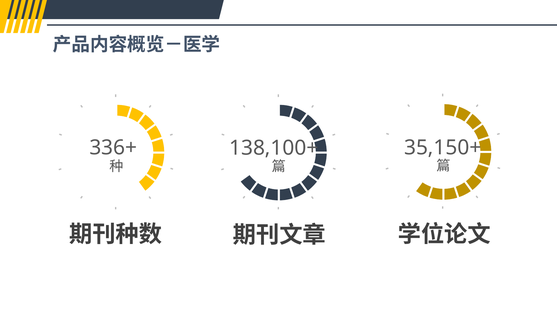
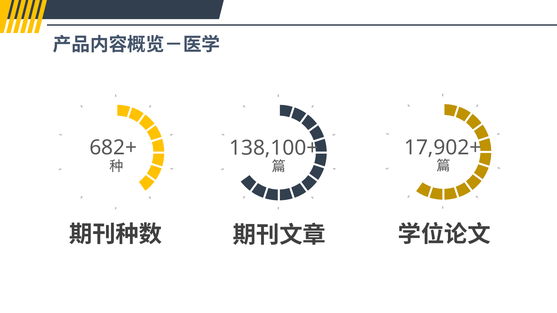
336+: 336+ -> 682+
35,150+: 35,150+ -> 17,902+
